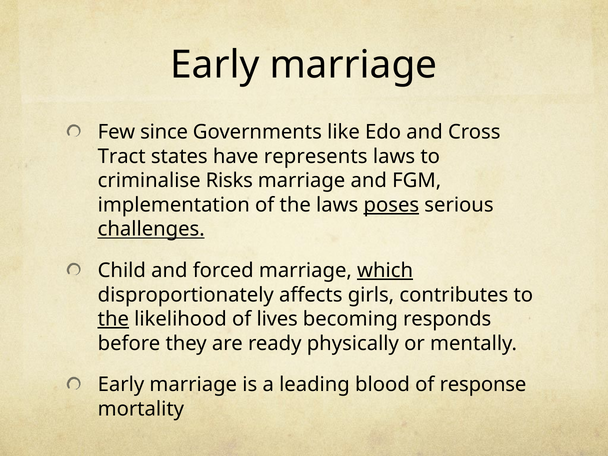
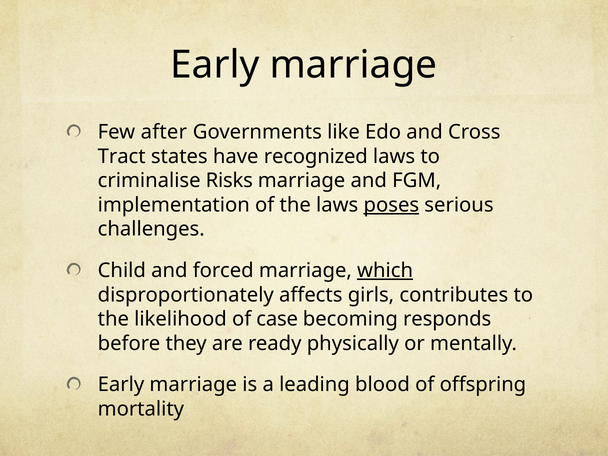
since: since -> after
represents: represents -> recognized
challenges underline: present -> none
the at (113, 319) underline: present -> none
lives: lives -> case
response: response -> offspring
